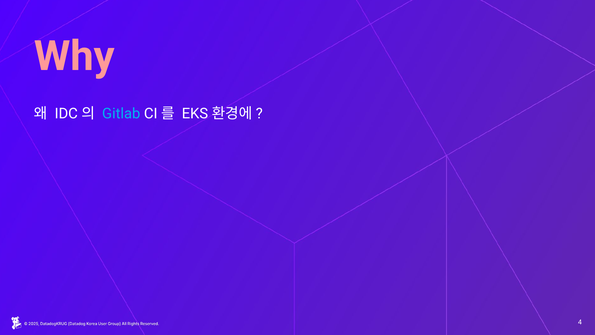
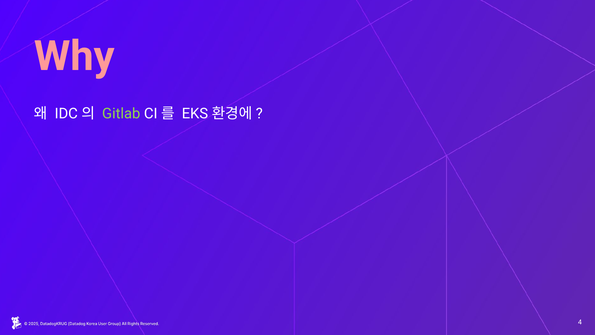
Gitlab colour: light blue -> light green
